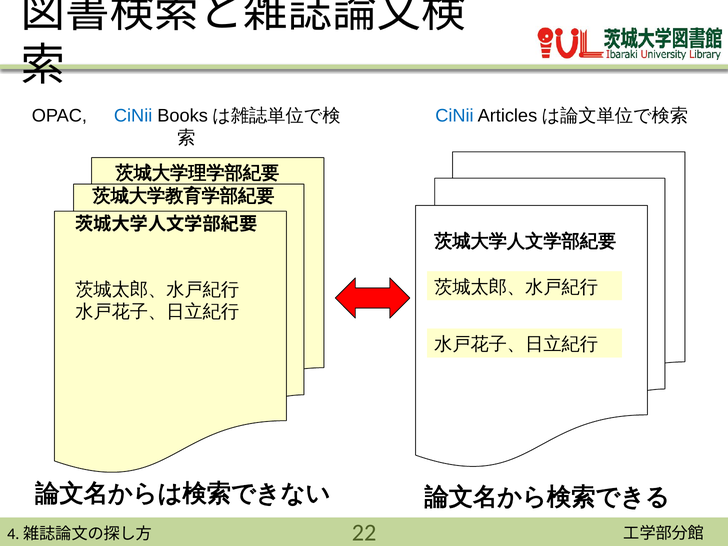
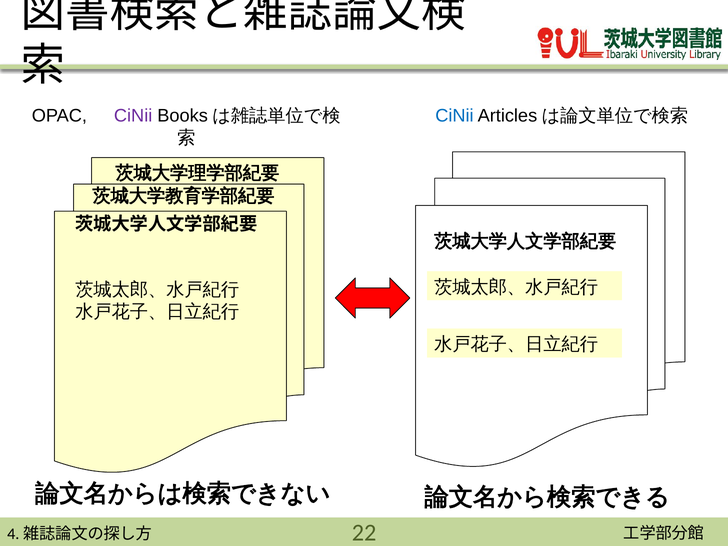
CiNii at (133, 116) colour: blue -> purple
